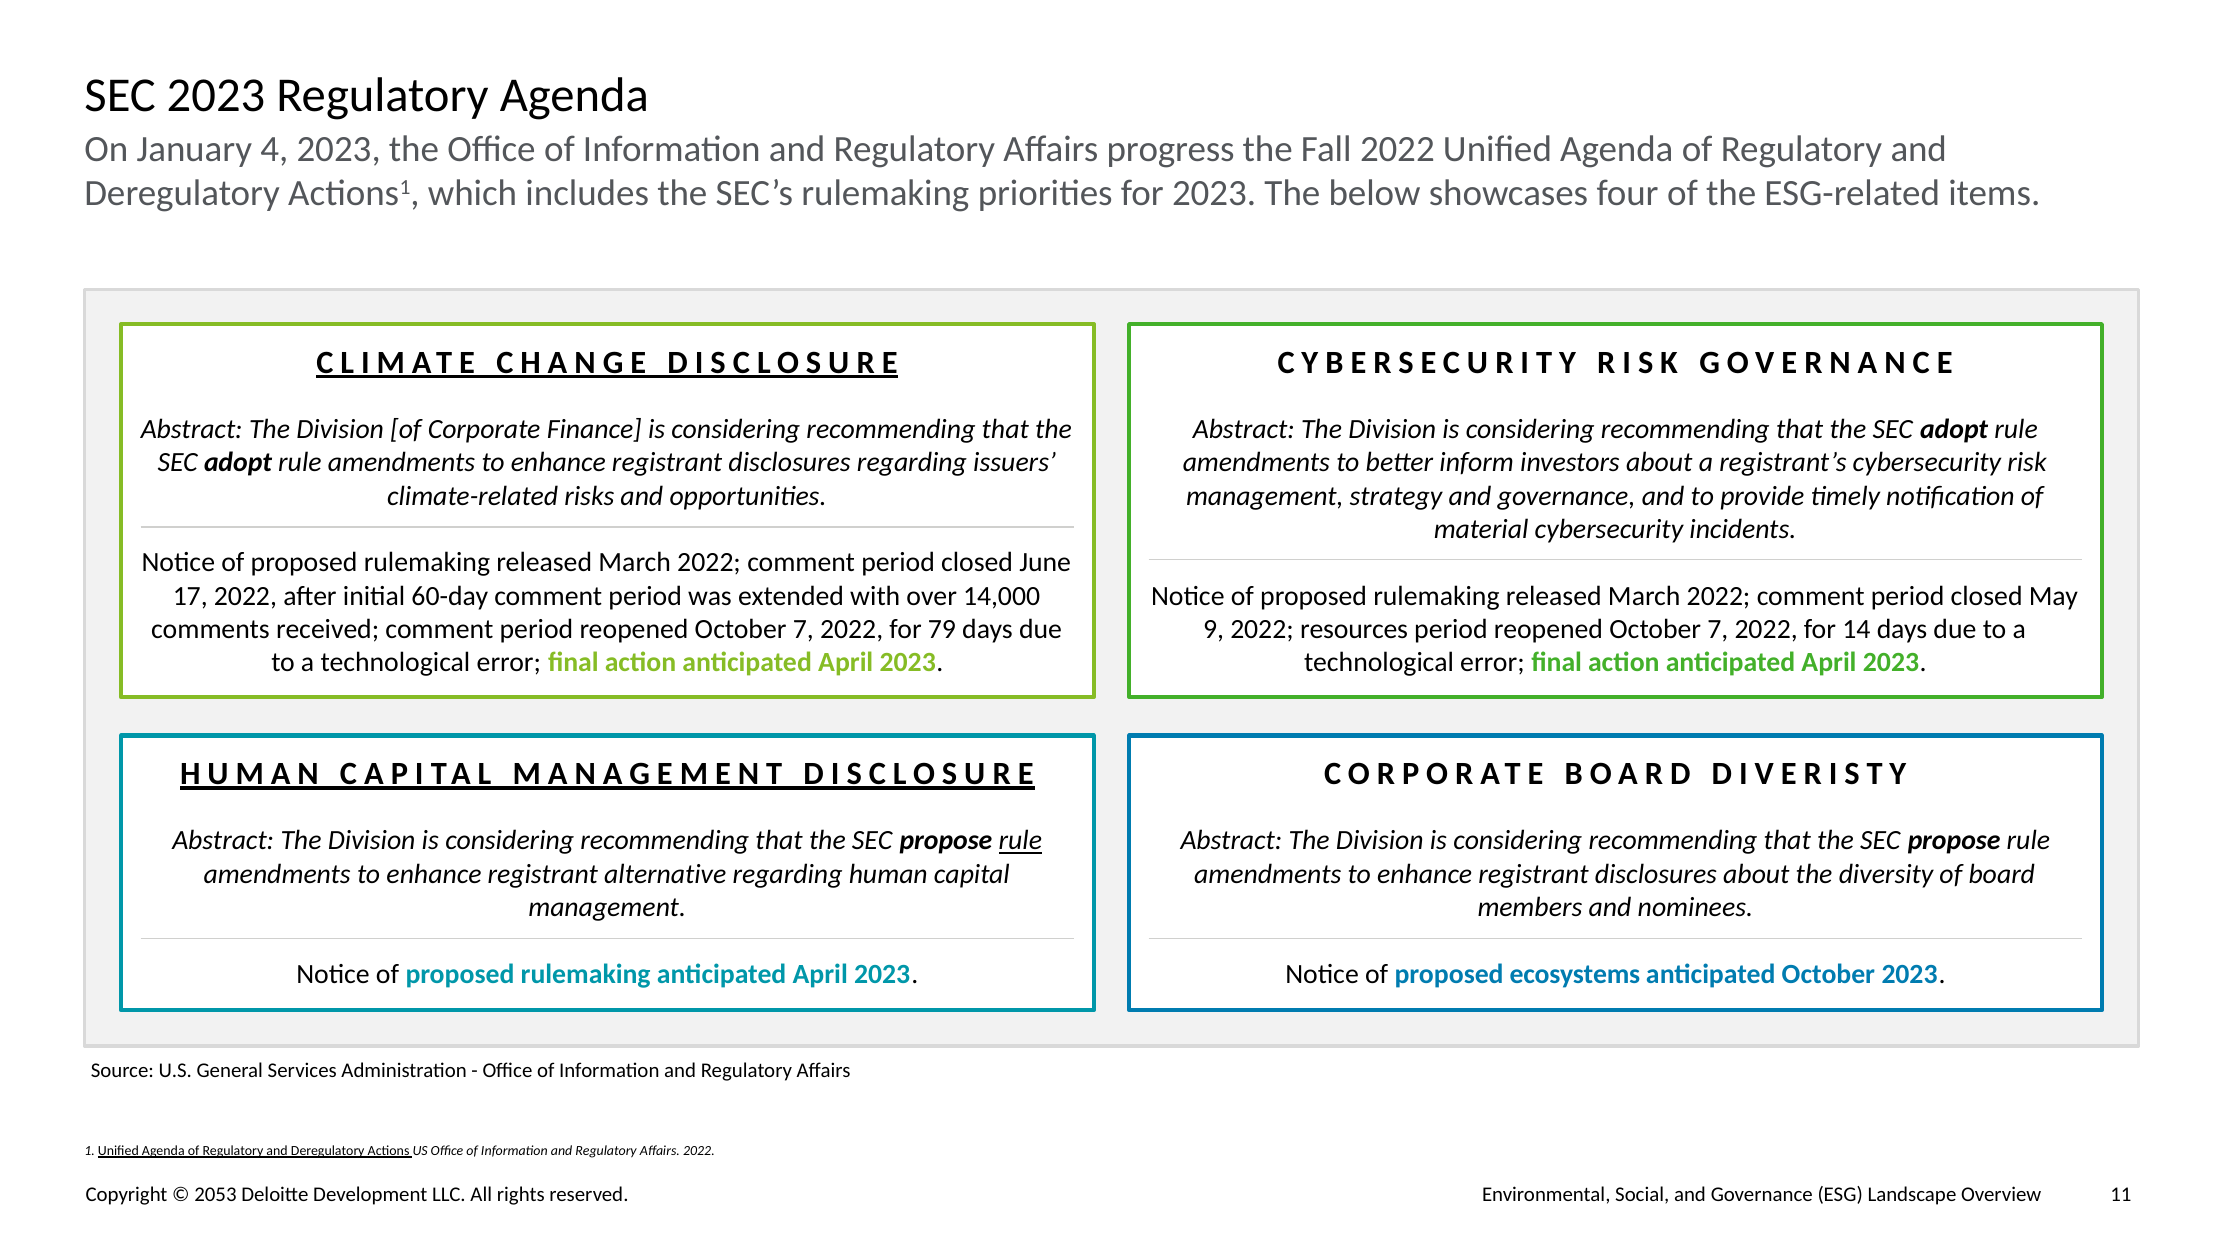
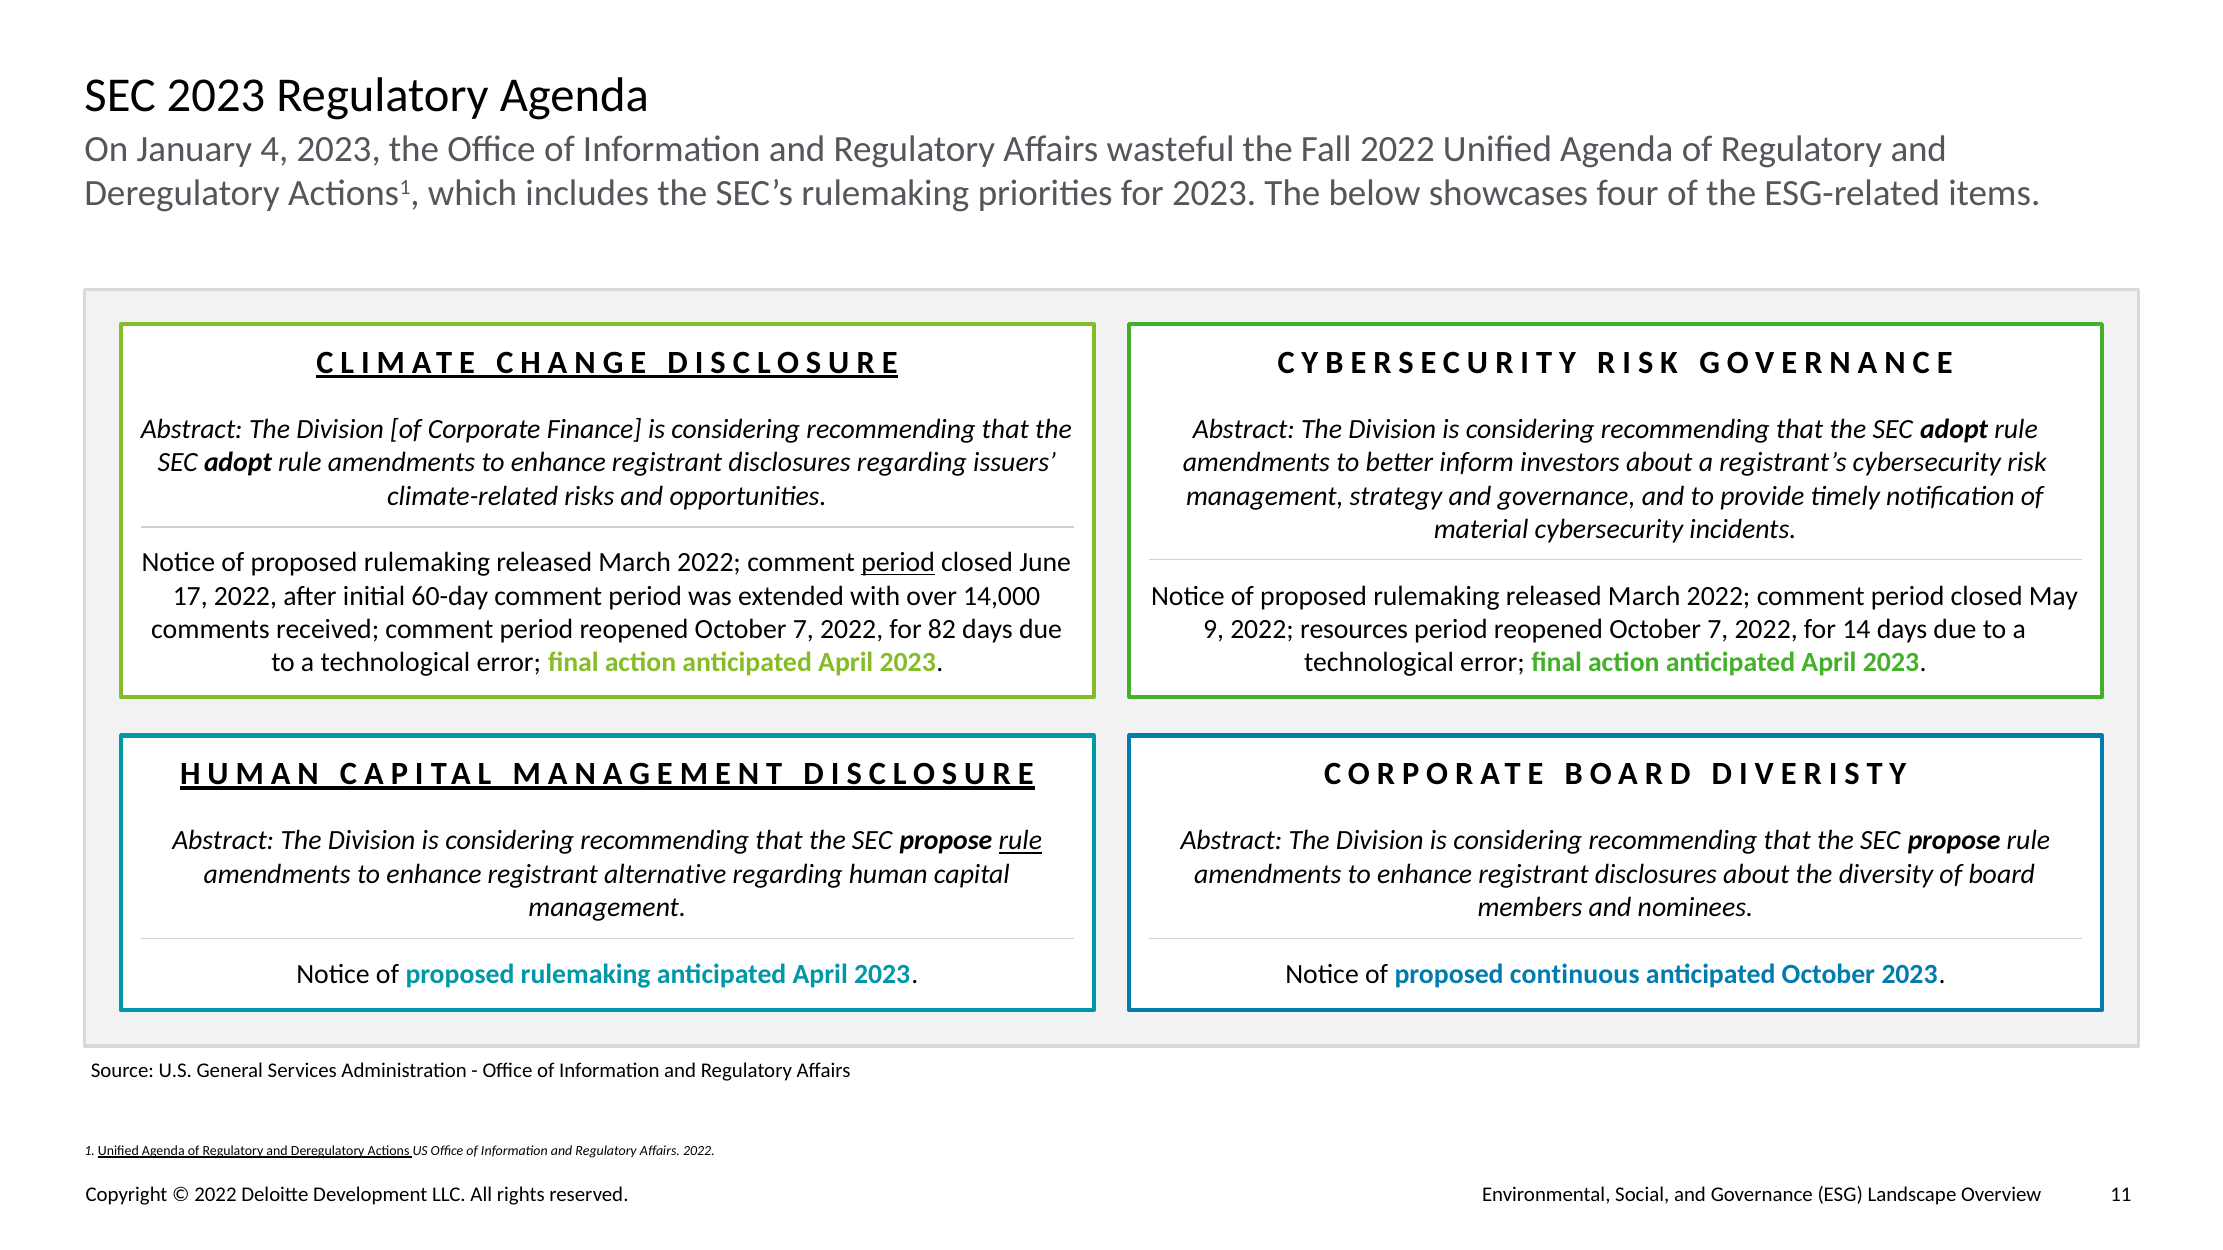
progress: progress -> wasteful
period at (898, 563) underline: none -> present
79: 79 -> 82
ecosystems: ecosystems -> continuous
2053 at (215, 1195): 2053 -> 2022
